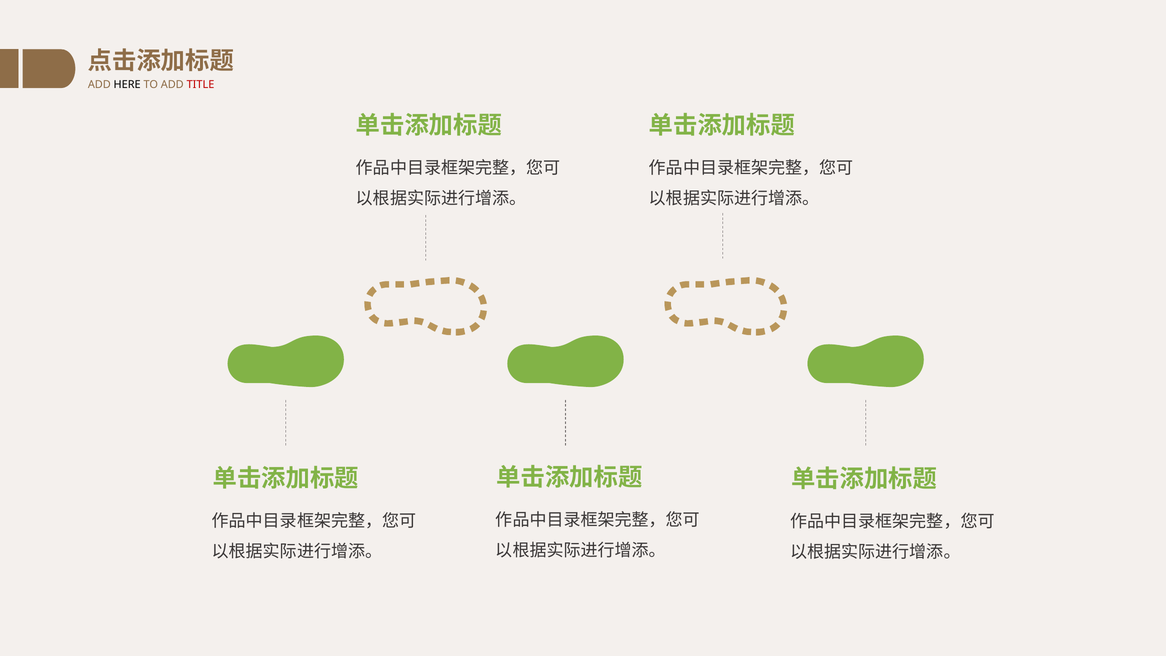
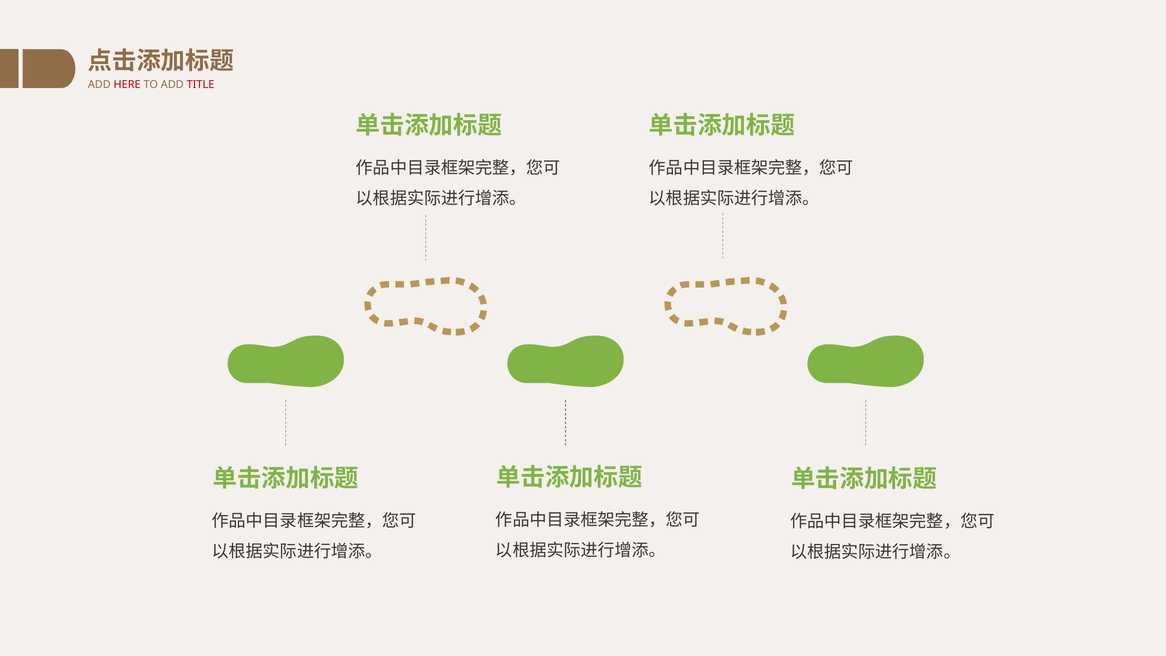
HERE colour: black -> red
